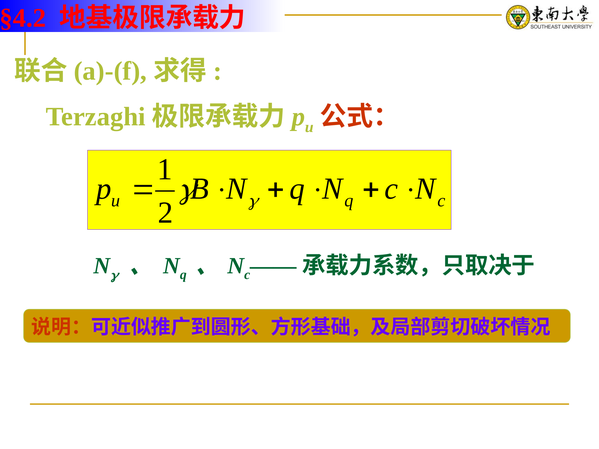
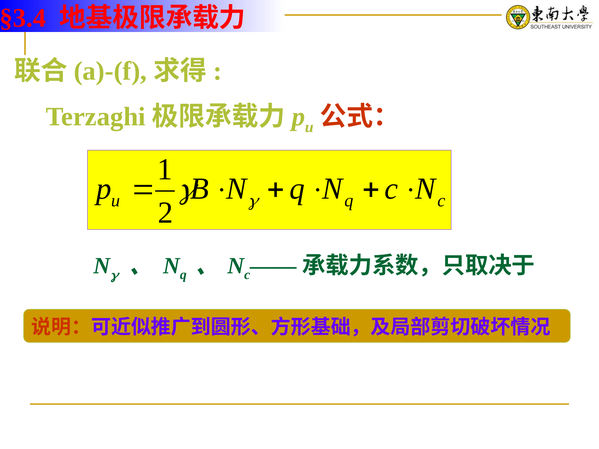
§4.2: §4.2 -> §3.4
